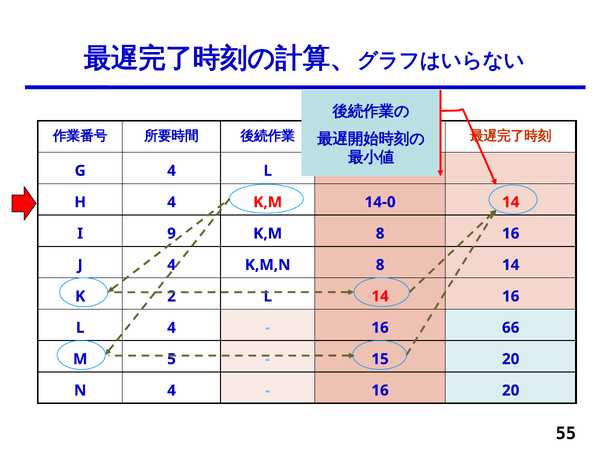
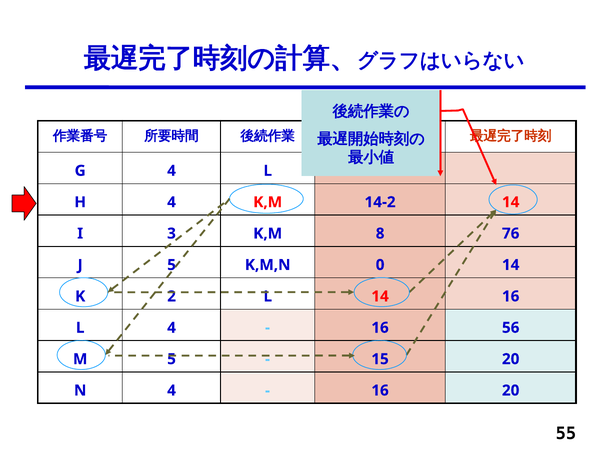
14-0: 14-0 -> 14-2
9: 9 -> 3
8 16: 16 -> 76
J 4: 4 -> 5
K,M,N 8: 8 -> 0
66: 66 -> 56
